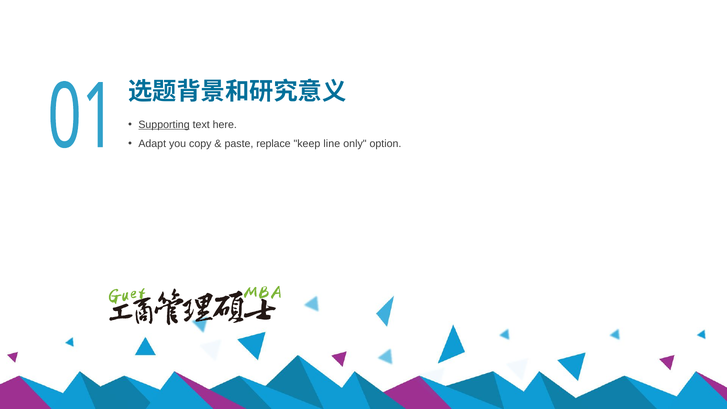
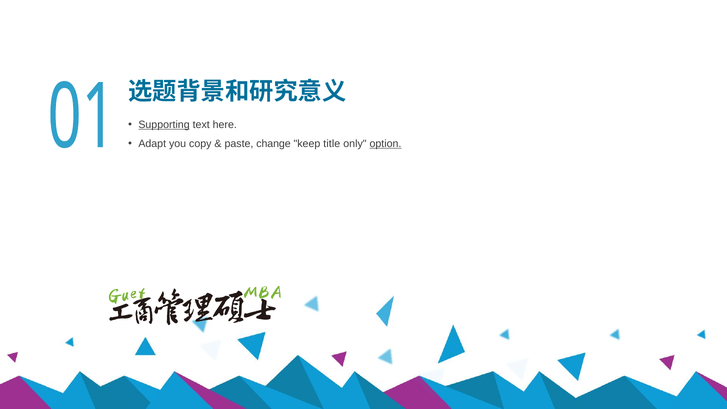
replace: replace -> change
line: line -> title
option underline: none -> present
